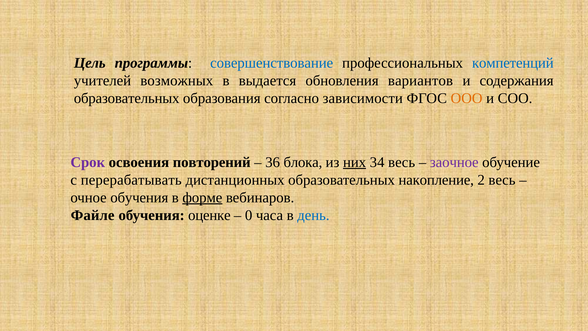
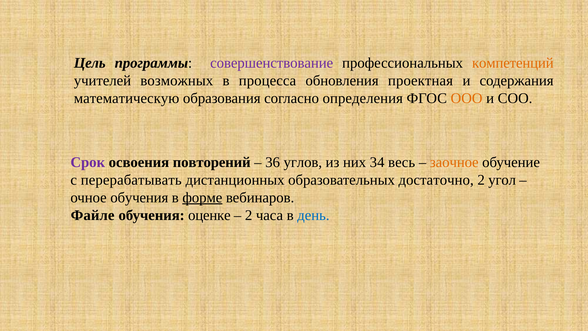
совершенствование colour: blue -> purple
компетенций colour: blue -> orange
выдается: выдается -> процесса
вариантов: вариантов -> проектная
образовательных at (127, 98): образовательных -> математическую
зависимости: зависимости -> определения
блока: блока -> углов
них underline: present -> none
заочное colour: purple -> orange
накопление: накопление -> достаточно
2 весь: весь -> угол
0 at (249, 215): 0 -> 2
